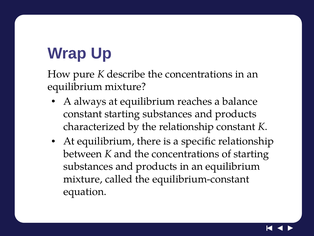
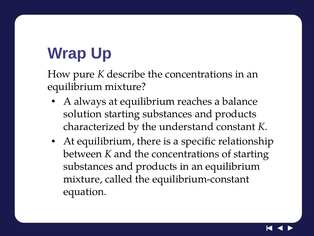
constant at (83, 114): constant -> solution
the relationship: relationship -> understand
